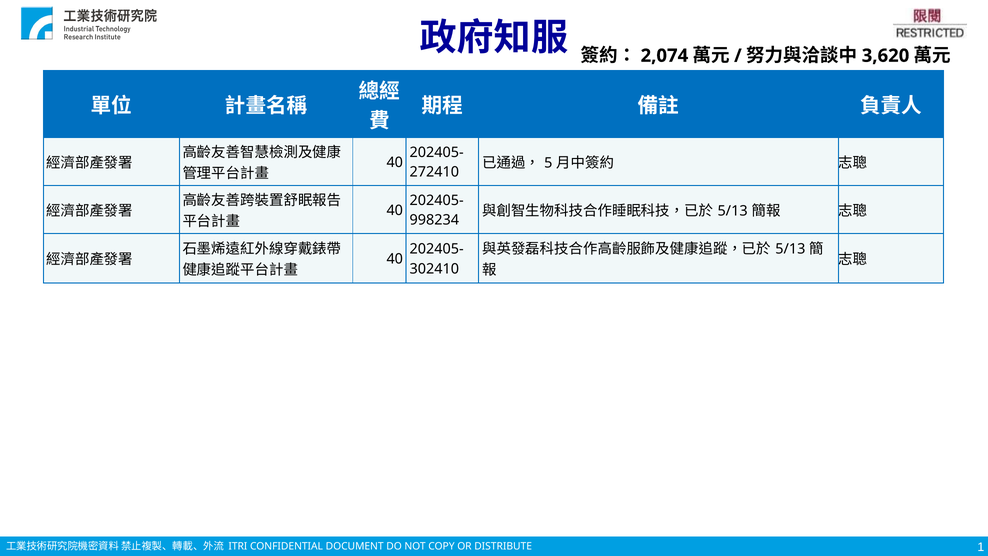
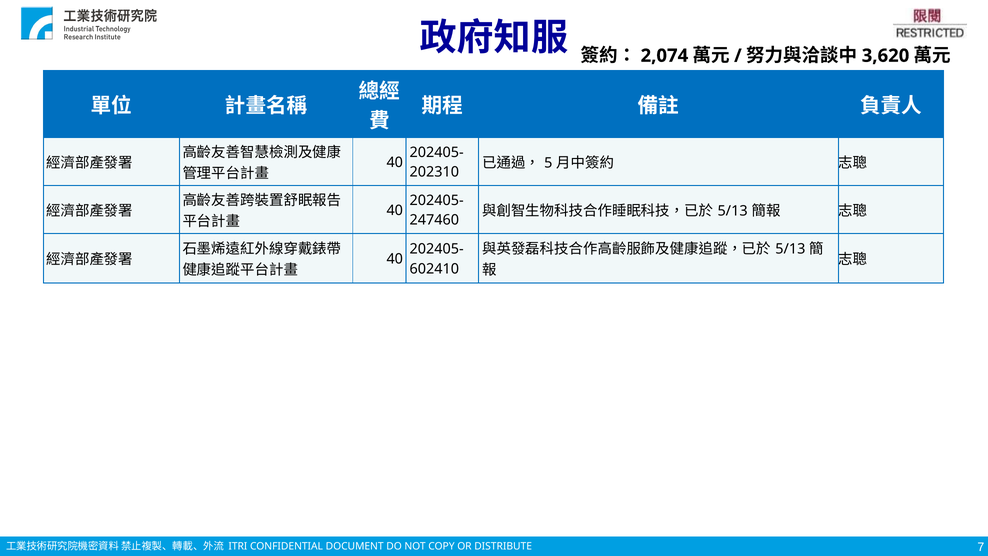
272410: 272410 -> 202310
998234: 998234 -> 247460
302410: 302410 -> 602410
1: 1 -> 7
